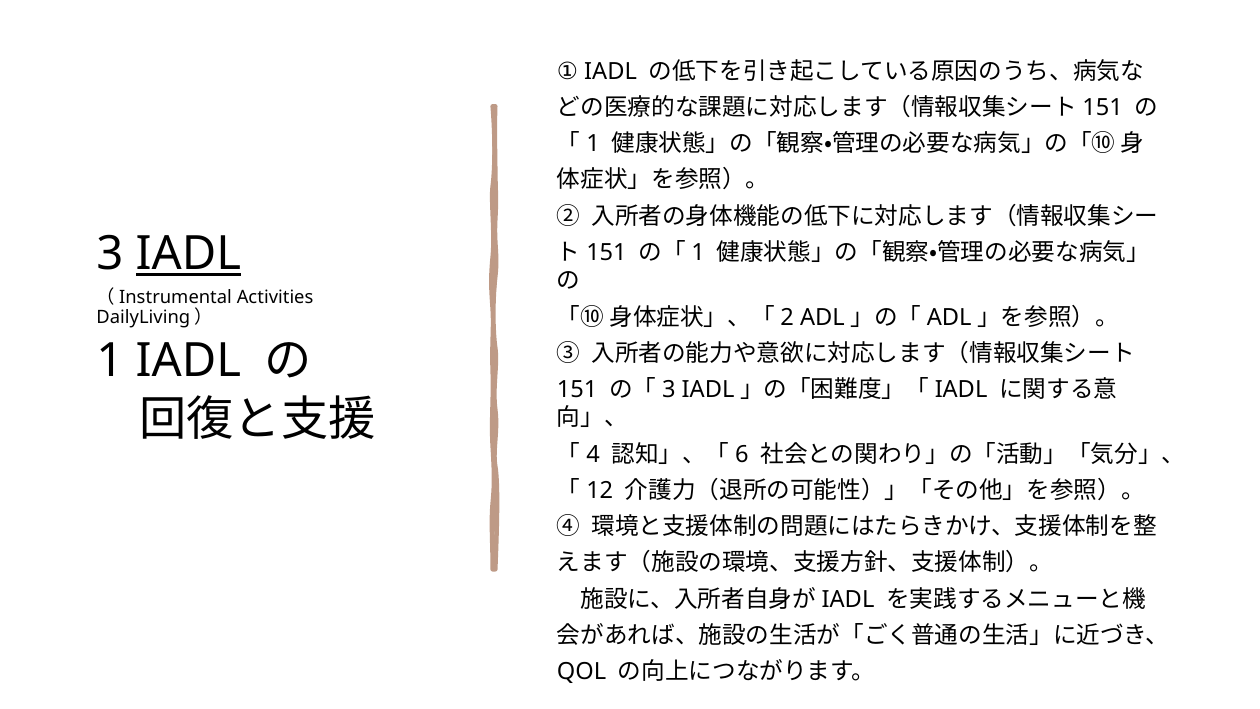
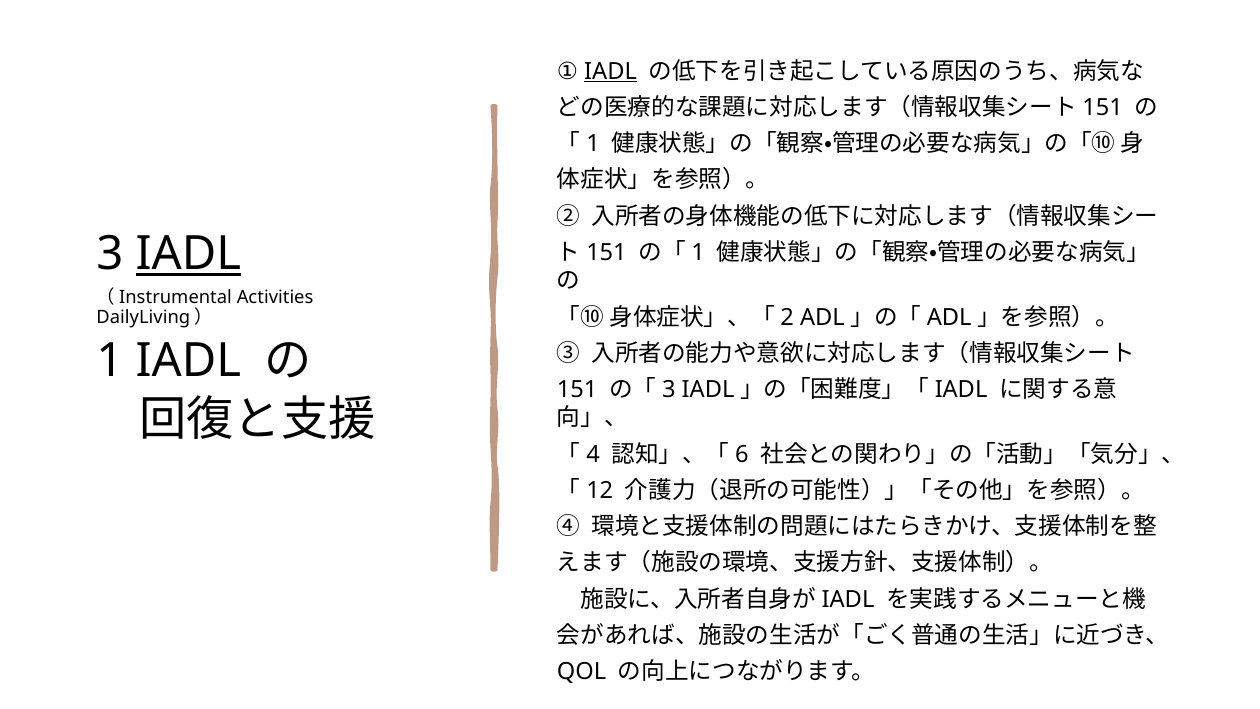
IADL at (611, 71) underline: none -> present
